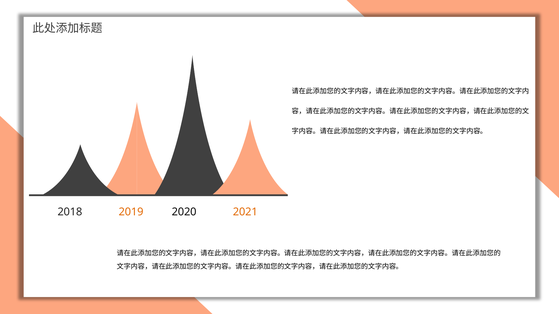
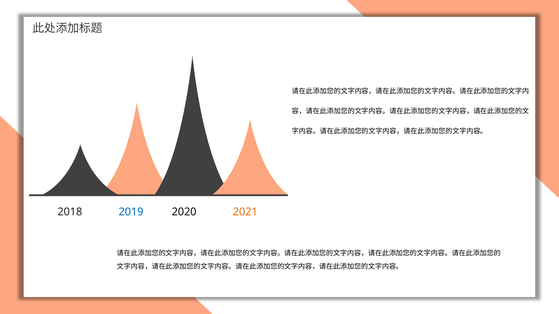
2019 colour: orange -> blue
